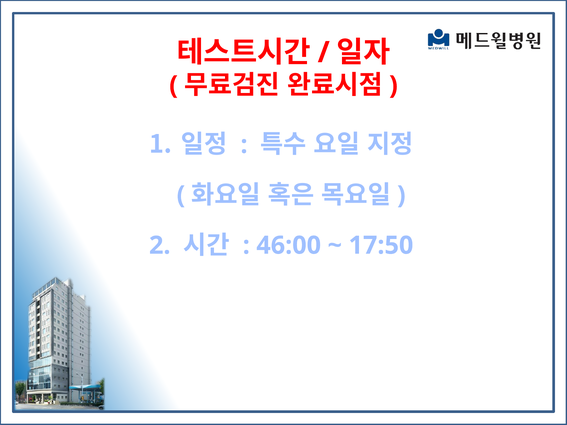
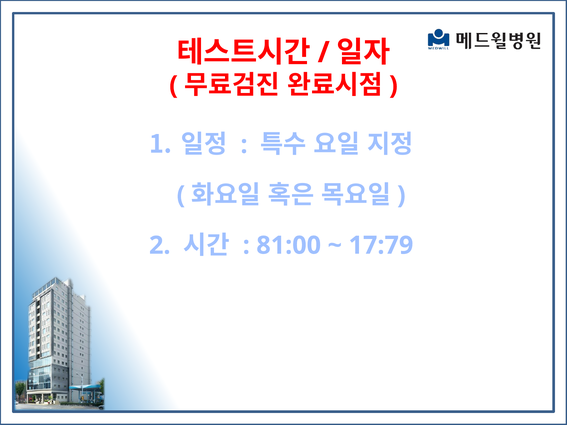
46:00: 46:00 -> 81:00
17:50: 17:50 -> 17:79
